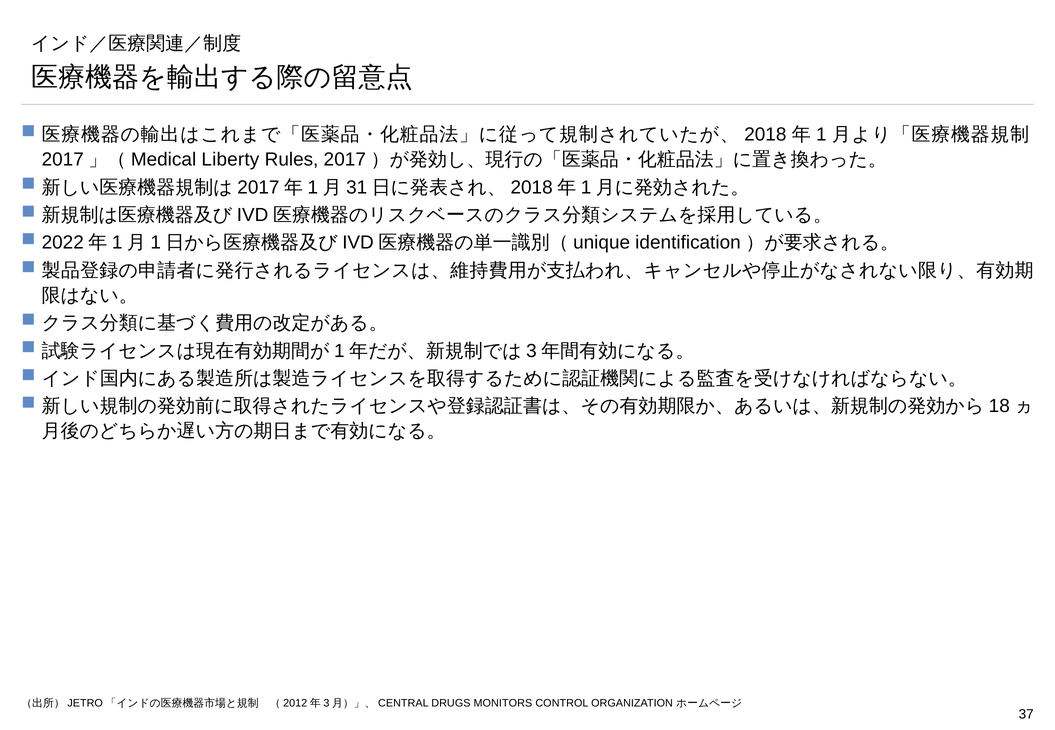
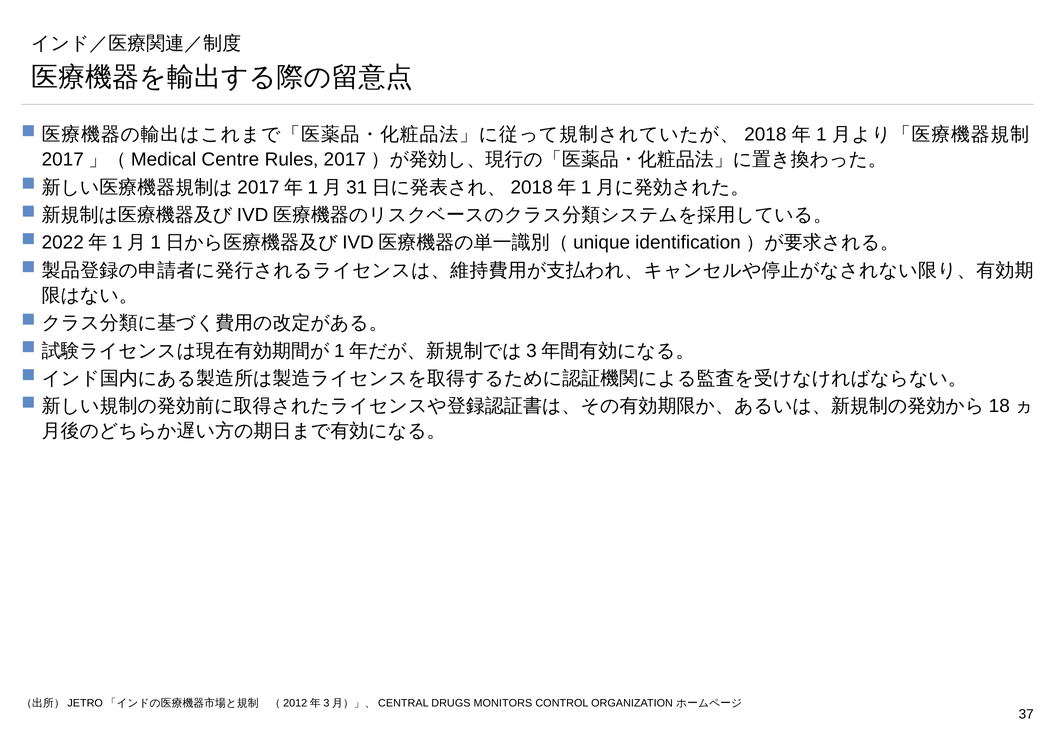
Liberty: Liberty -> Centre
